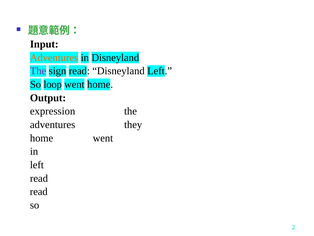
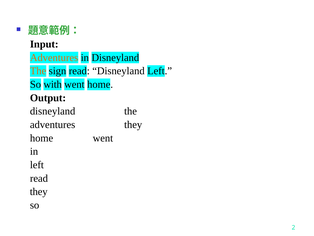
The at (38, 71) colour: purple -> orange
loop: loop -> with
expression at (53, 111): expression -> disneyland
read at (39, 191): read -> they
